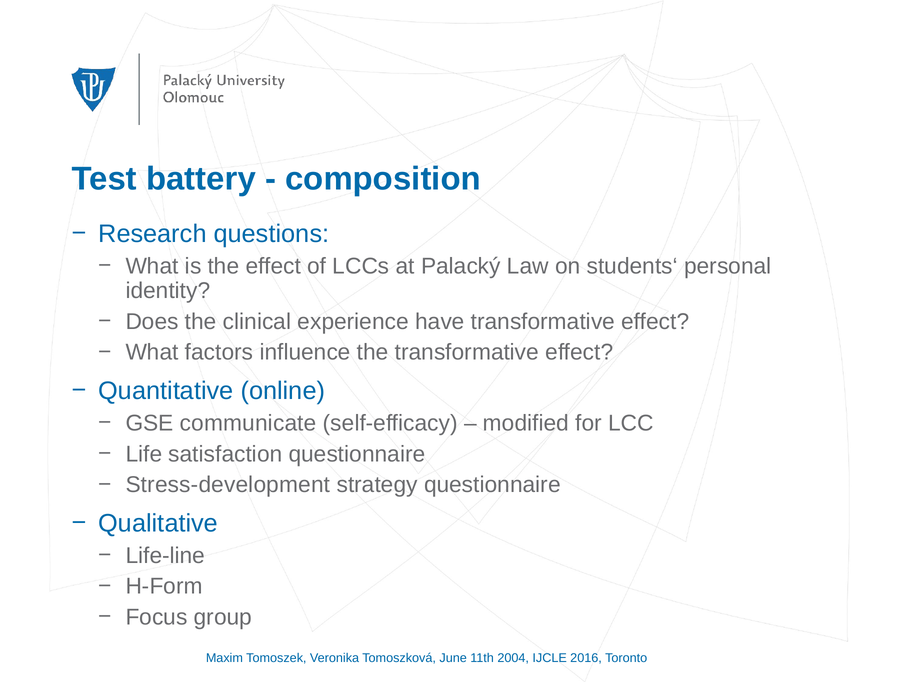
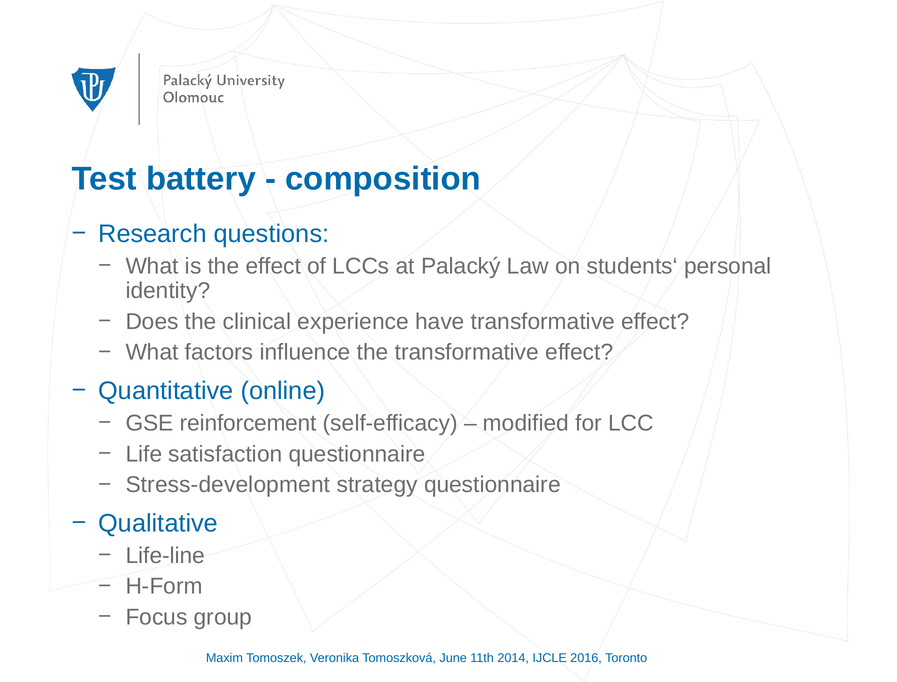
communicate: communicate -> reinforcement
2004: 2004 -> 2014
